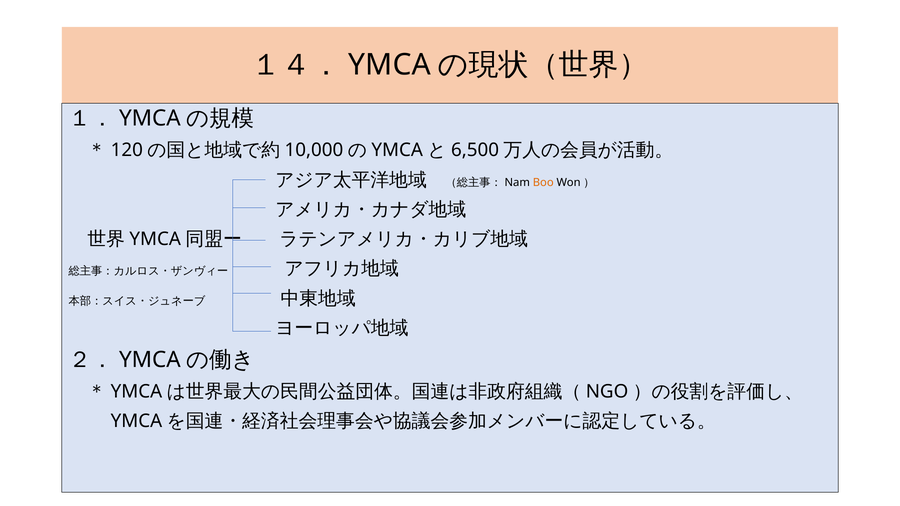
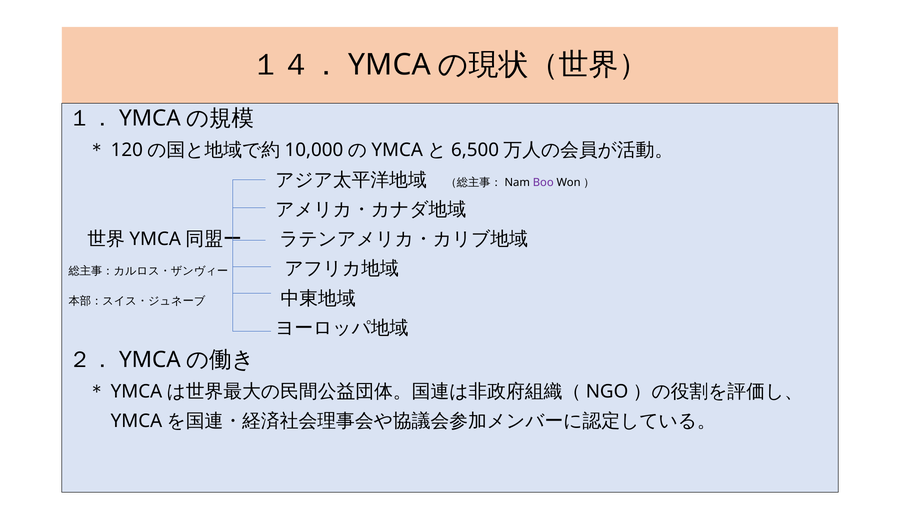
Boo colour: orange -> purple
